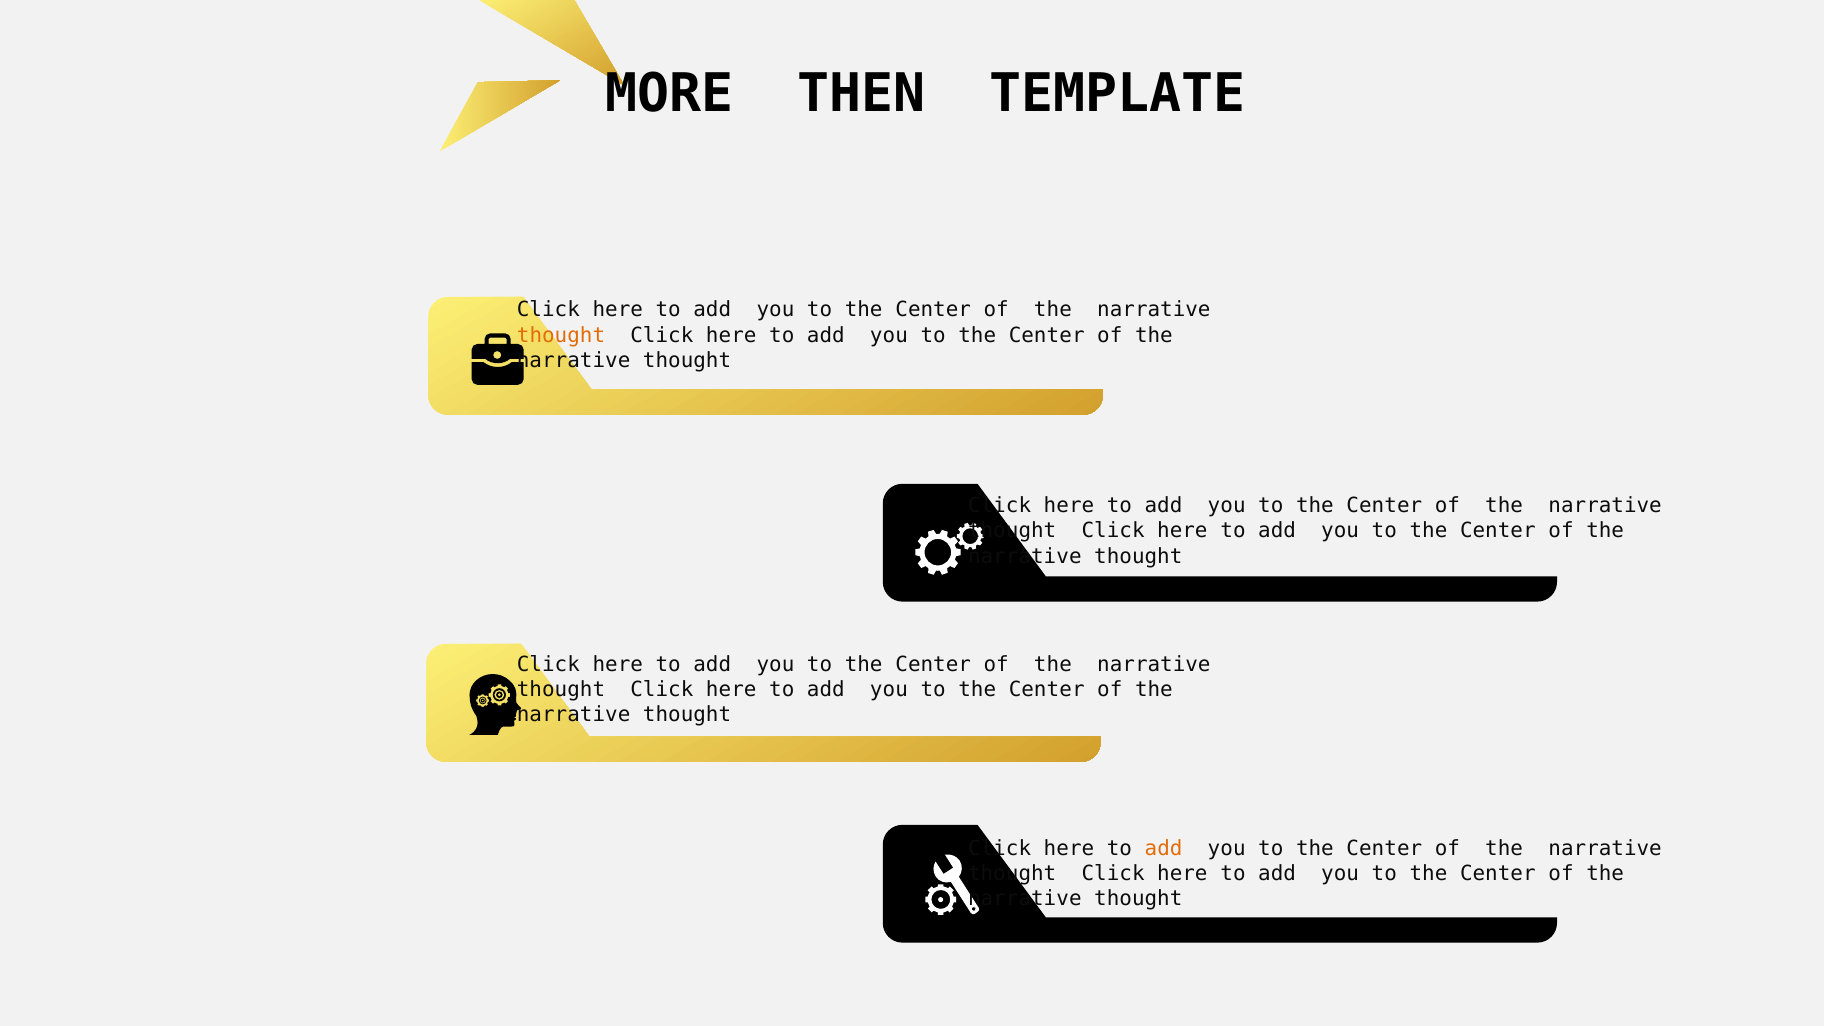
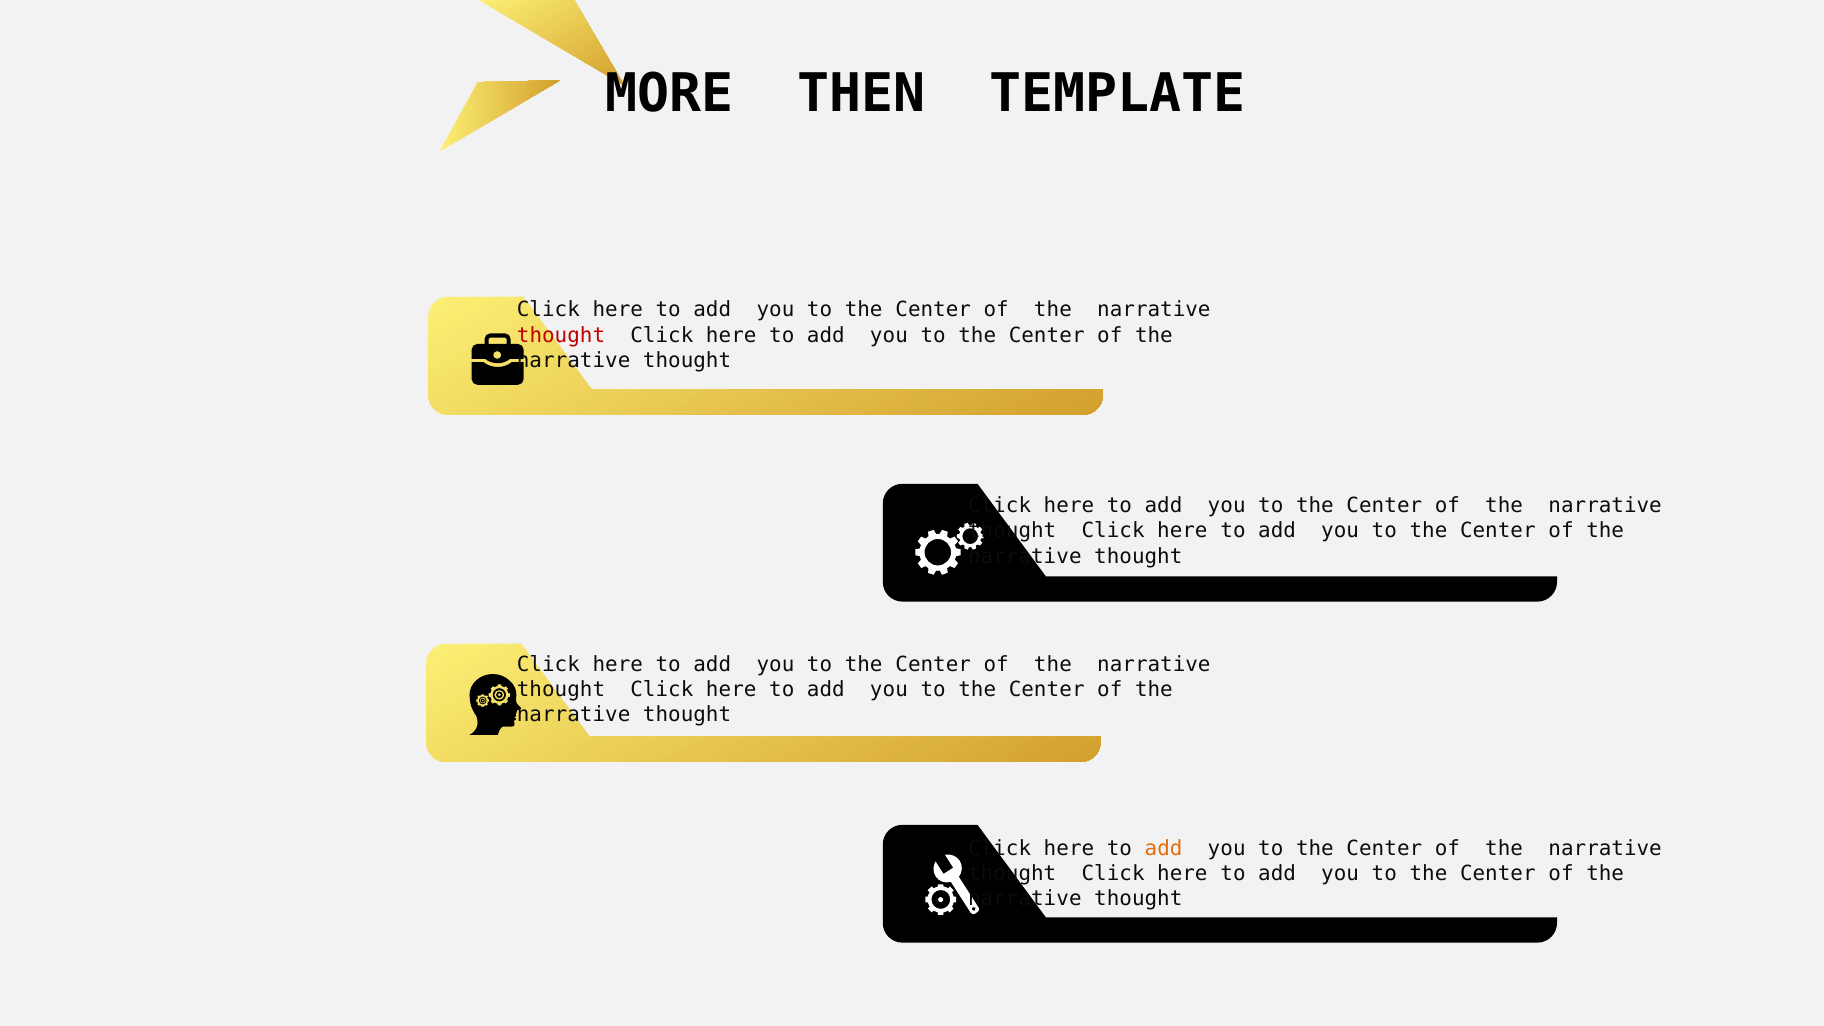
thought at (561, 335) colour: orange -> red
